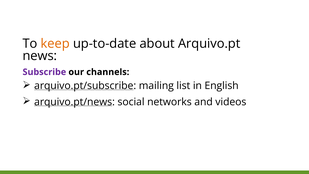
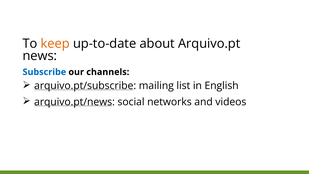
Subscribe colour: purple -> blue
